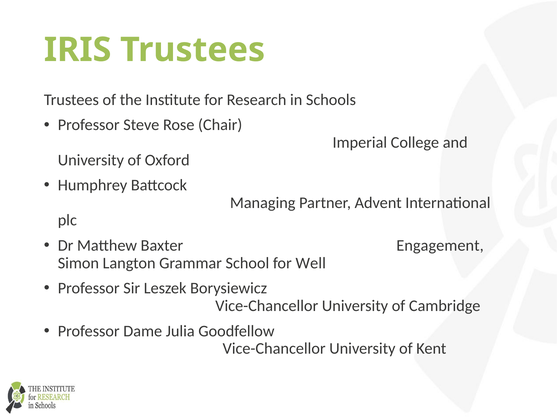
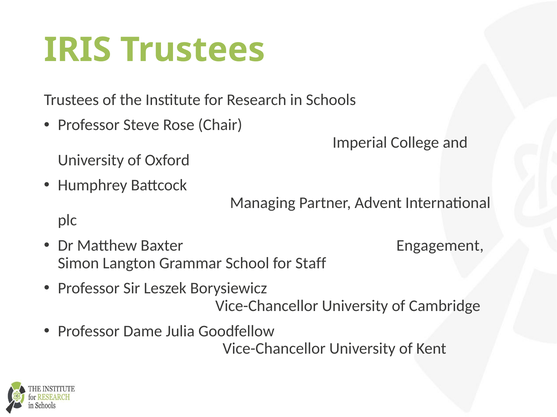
Well: Well -> Staff
